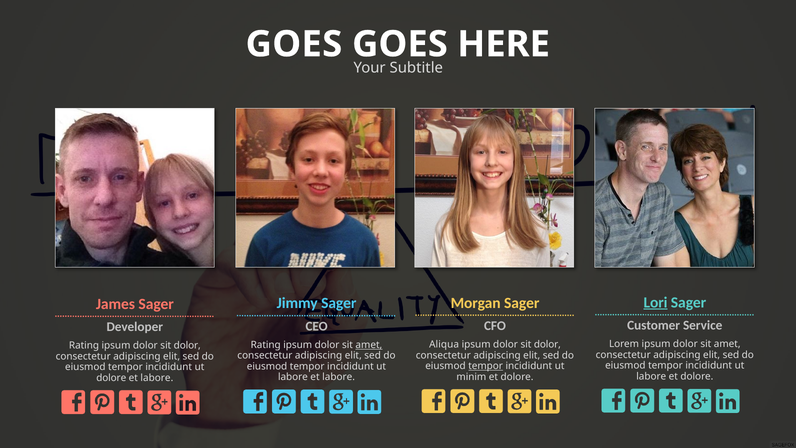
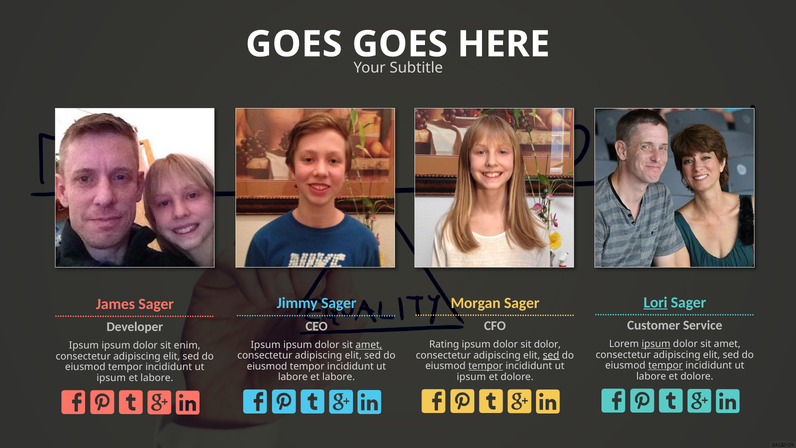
ipsum at (656, 344) underline: none -> present
Aliqua: Aliqua -> Rating
Rating at (266, 345): Rating -> Ipsum
Rating at (84, 345): Rating -> Ipsum
dolor at (187, 345): dolor -> enim
sed at (551, 355) underline: none -> present
tempor at (665, 365) underline: none -> present
minim at (471, 377): minim -> ipsum
dolore at (111, 378): dolore -> ipsum
